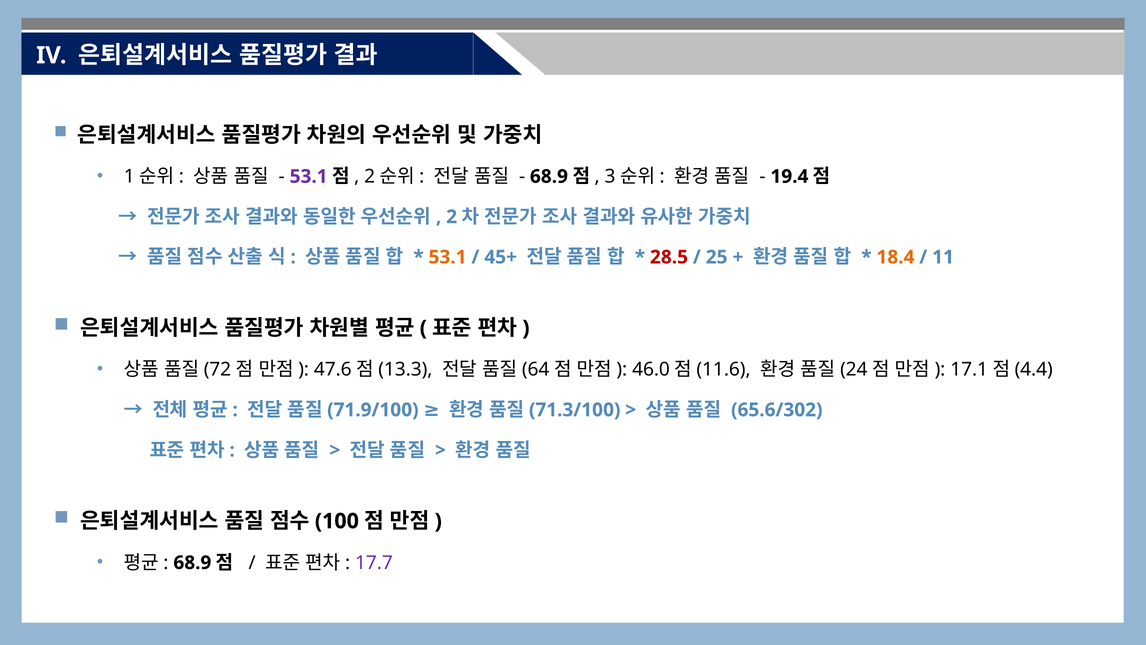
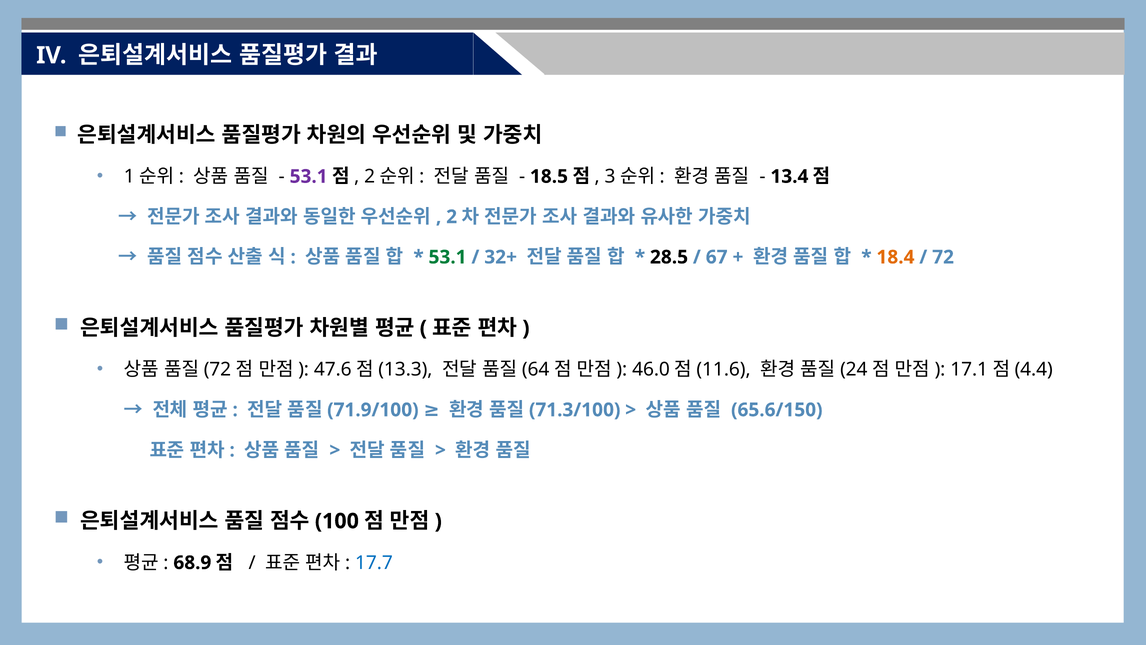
68.9 at (549, 176): 68.9 -> 18.5
19.4: 19.4 -> 13.4
53.1 at (448, 257) colour: orange -> green
45+: 45+ -> 32+
28.5 colour: red -> black
25: 25 -> 67
11: 11 -> 72
65.6/302: 65.6/302 -> 65.6/150
17.7 colour: purple -> blue
